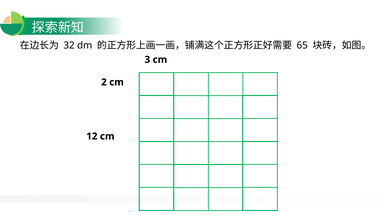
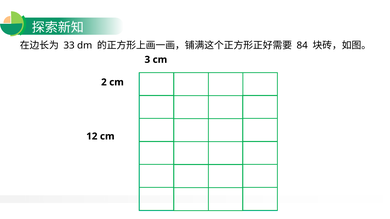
32: 32 -> 33
65: 65 -> 84
